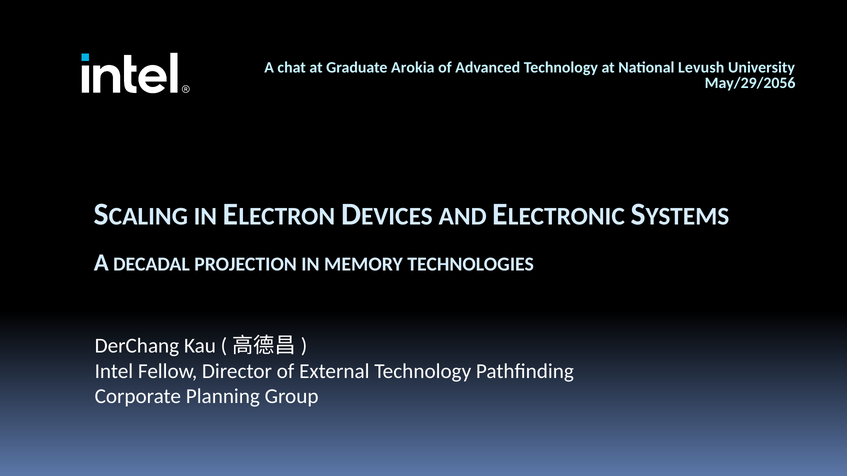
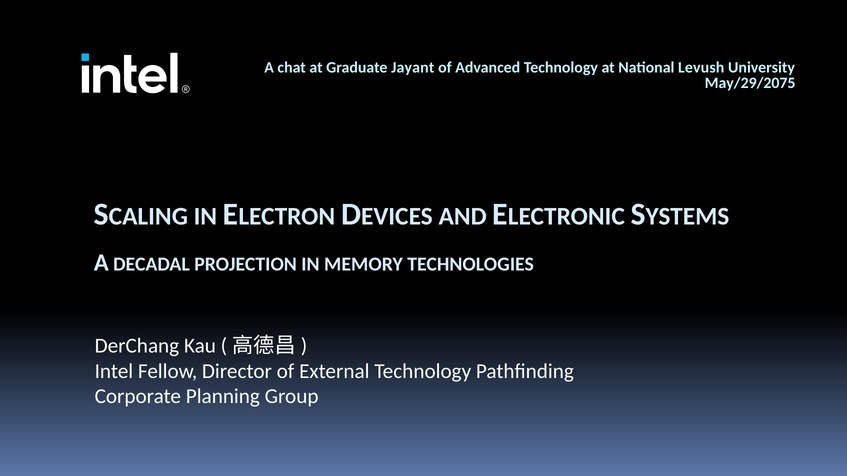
Arokia: Arokia -> Jayant
May/29/2056: May/29/2056 -> May/29/2075
